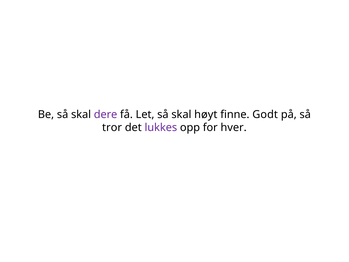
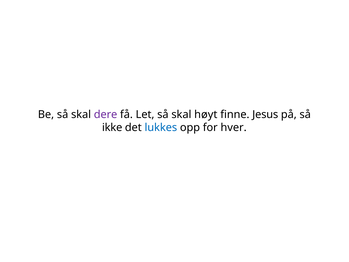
Godt: Godt -> Jesus
tror: tror -> ikke
lukkes colour: purple -> blue
